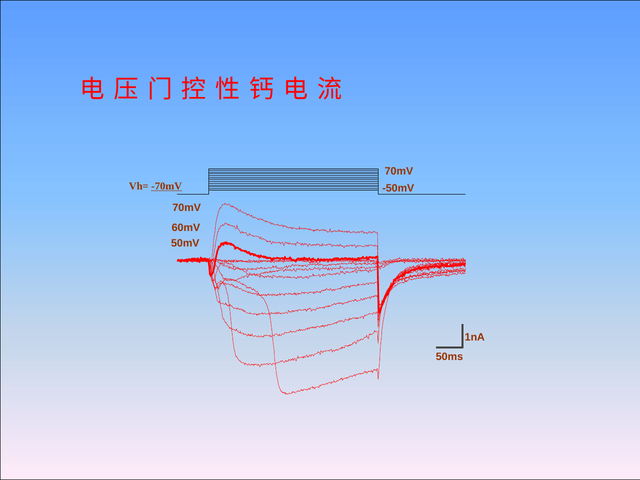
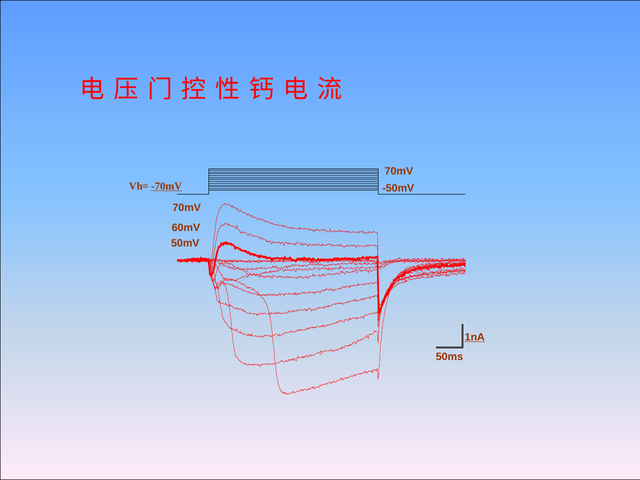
1nA underline: none -> present
